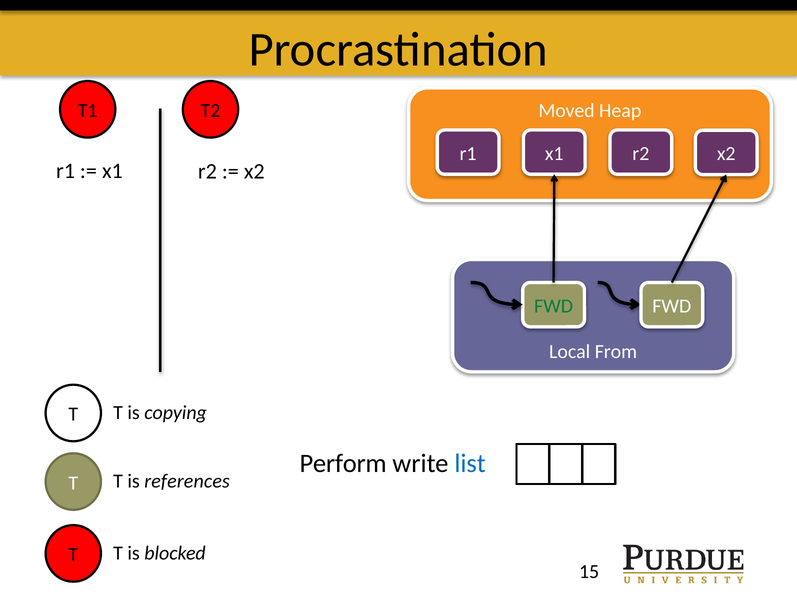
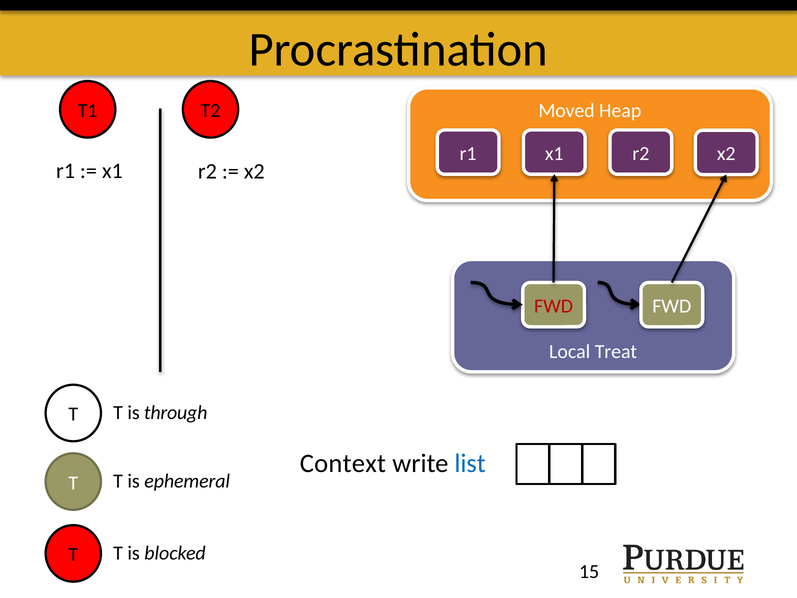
FWD at (554, 306) colour: green -> red
From: From -> Treat
copying: copying -> through
Perform: Perform -> Context
references: references -> ephemeral
